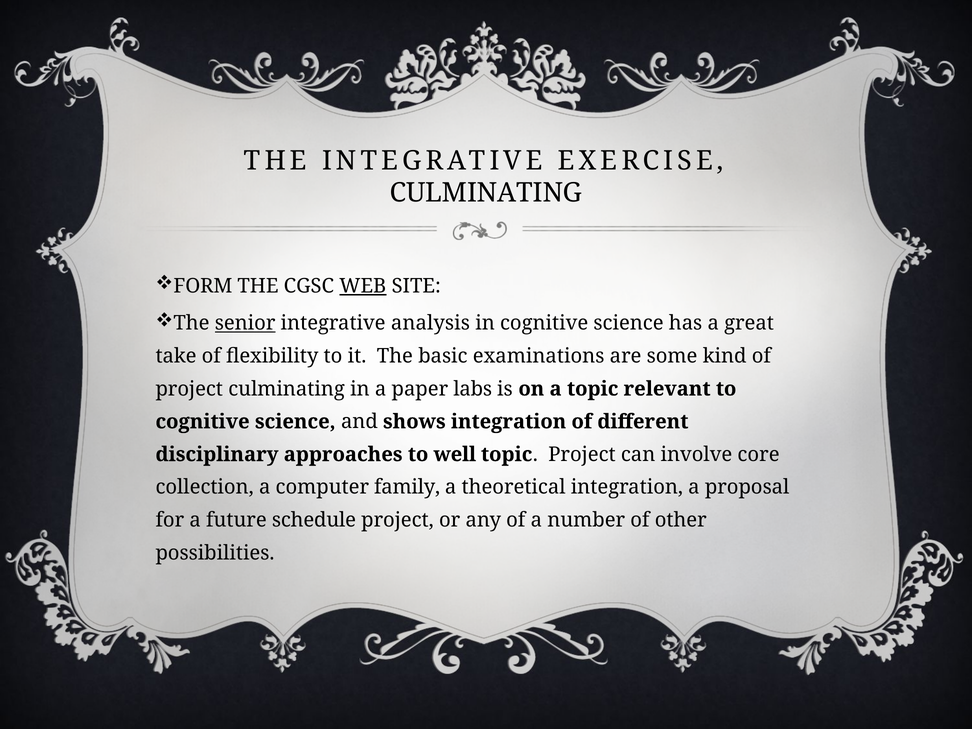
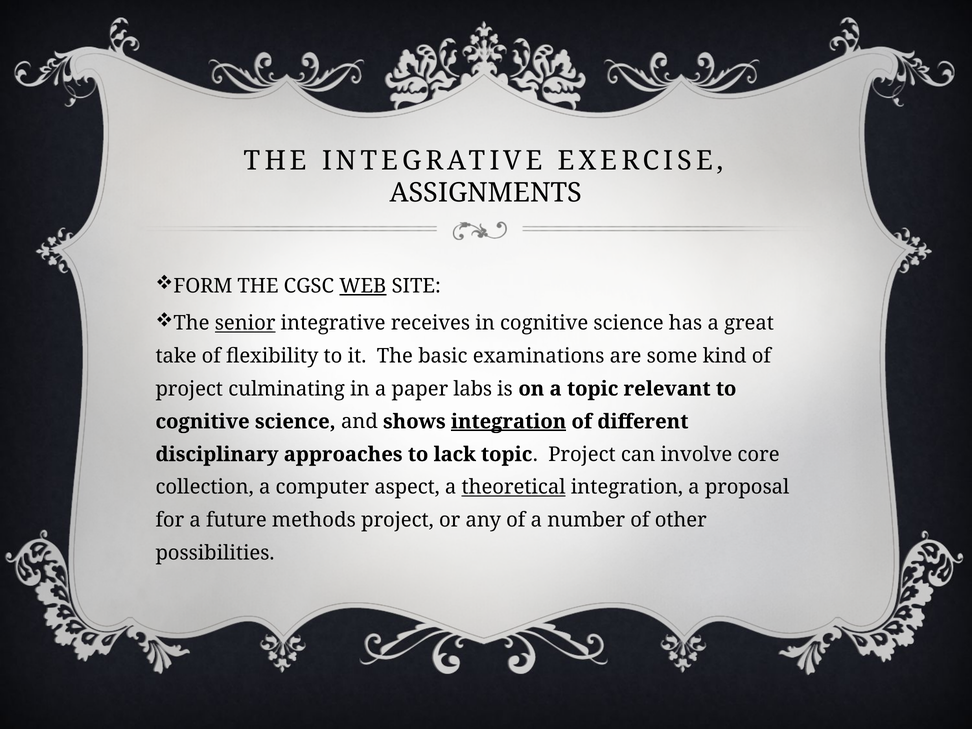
CULMINATING at (486, 193): CULMINATING -> ASSIGNMENTS
analysis: analysis -> receives
integration at (509, 422) underline: none -> present
well: well -> lack
family: family -> aspect
theoretical underline: none -> present
schedule: schedule -> methods
